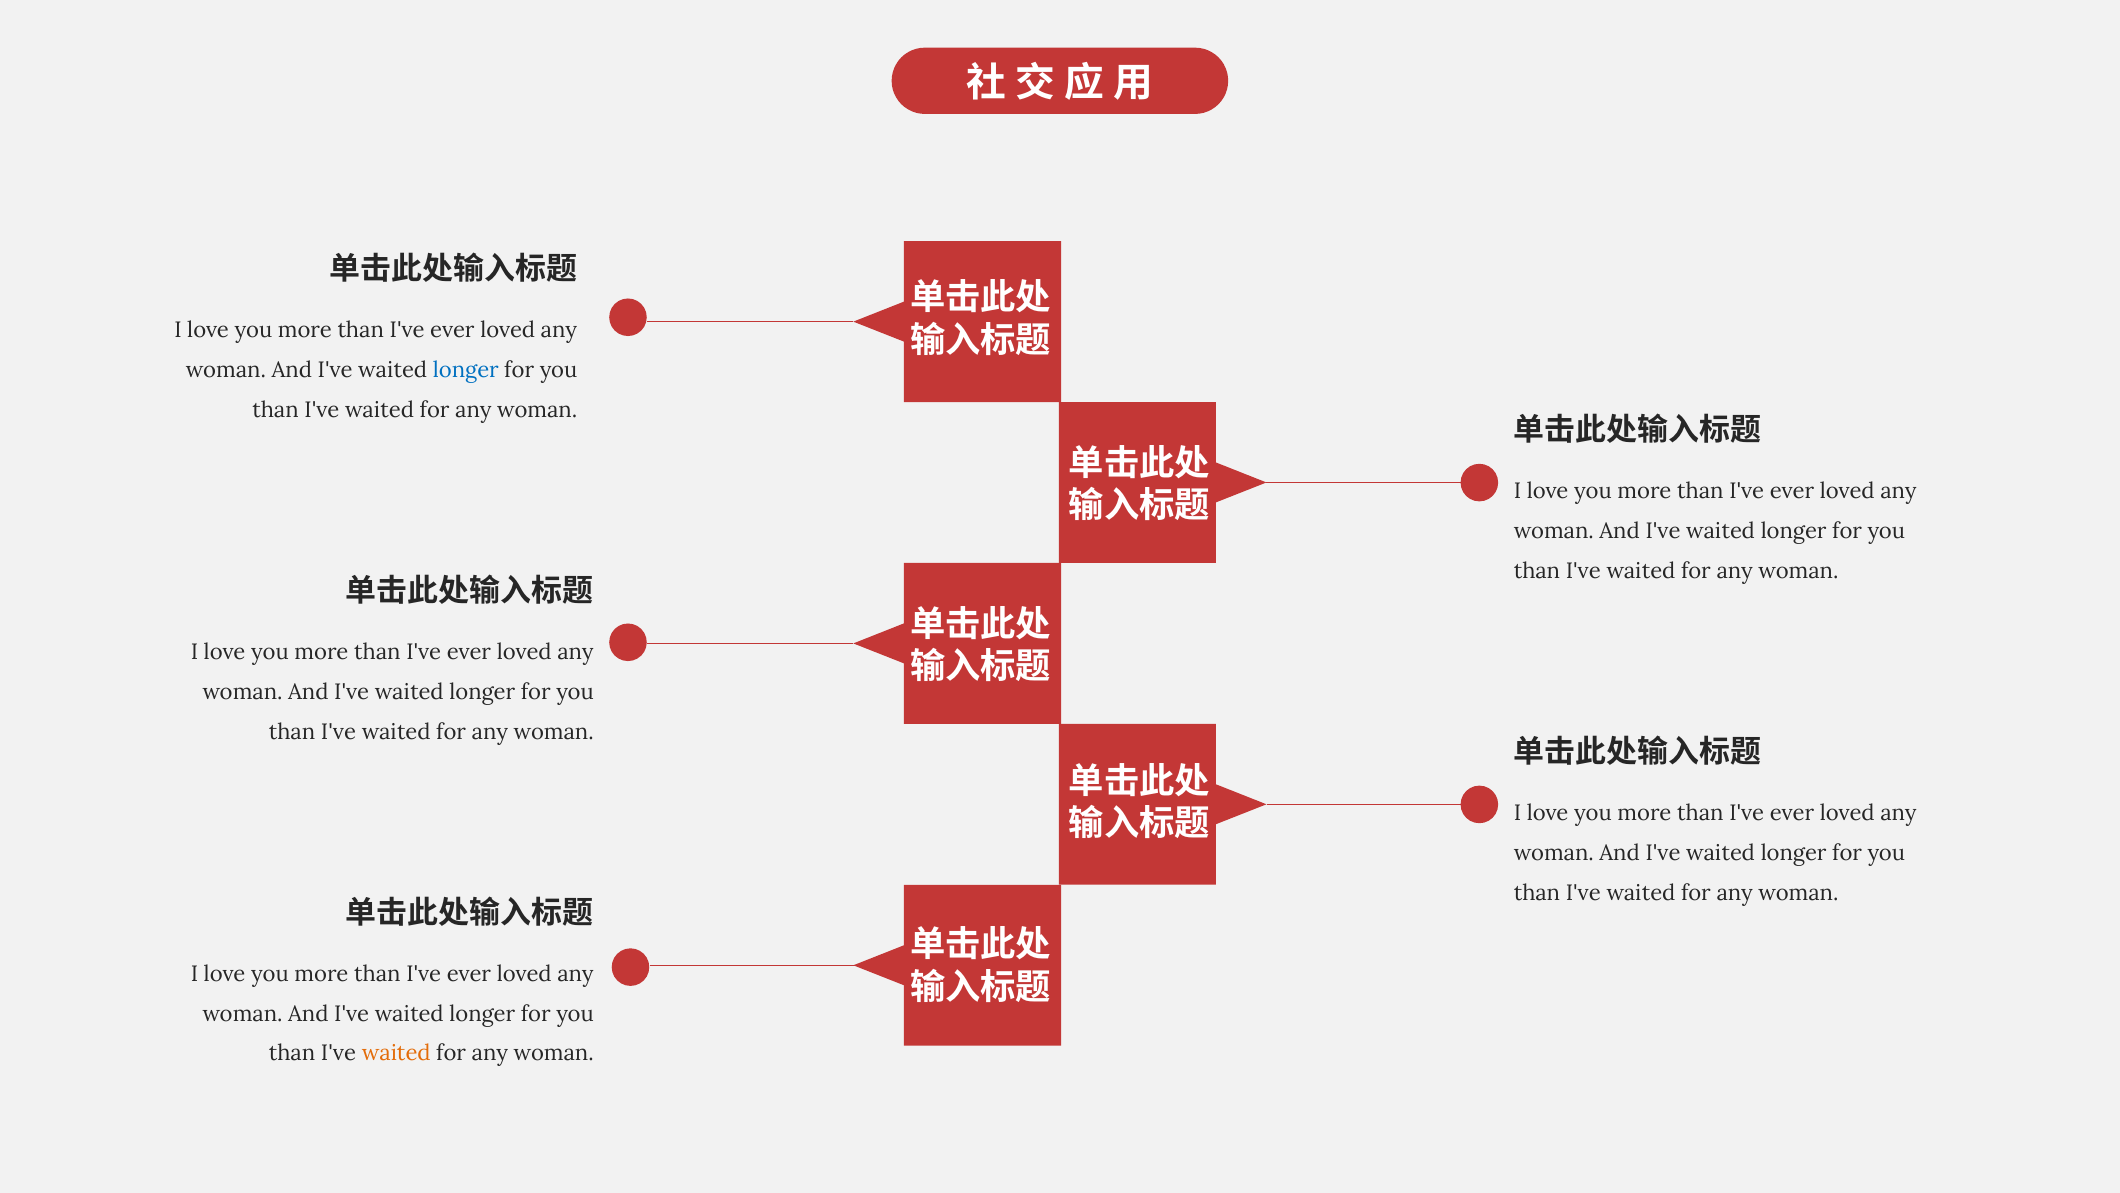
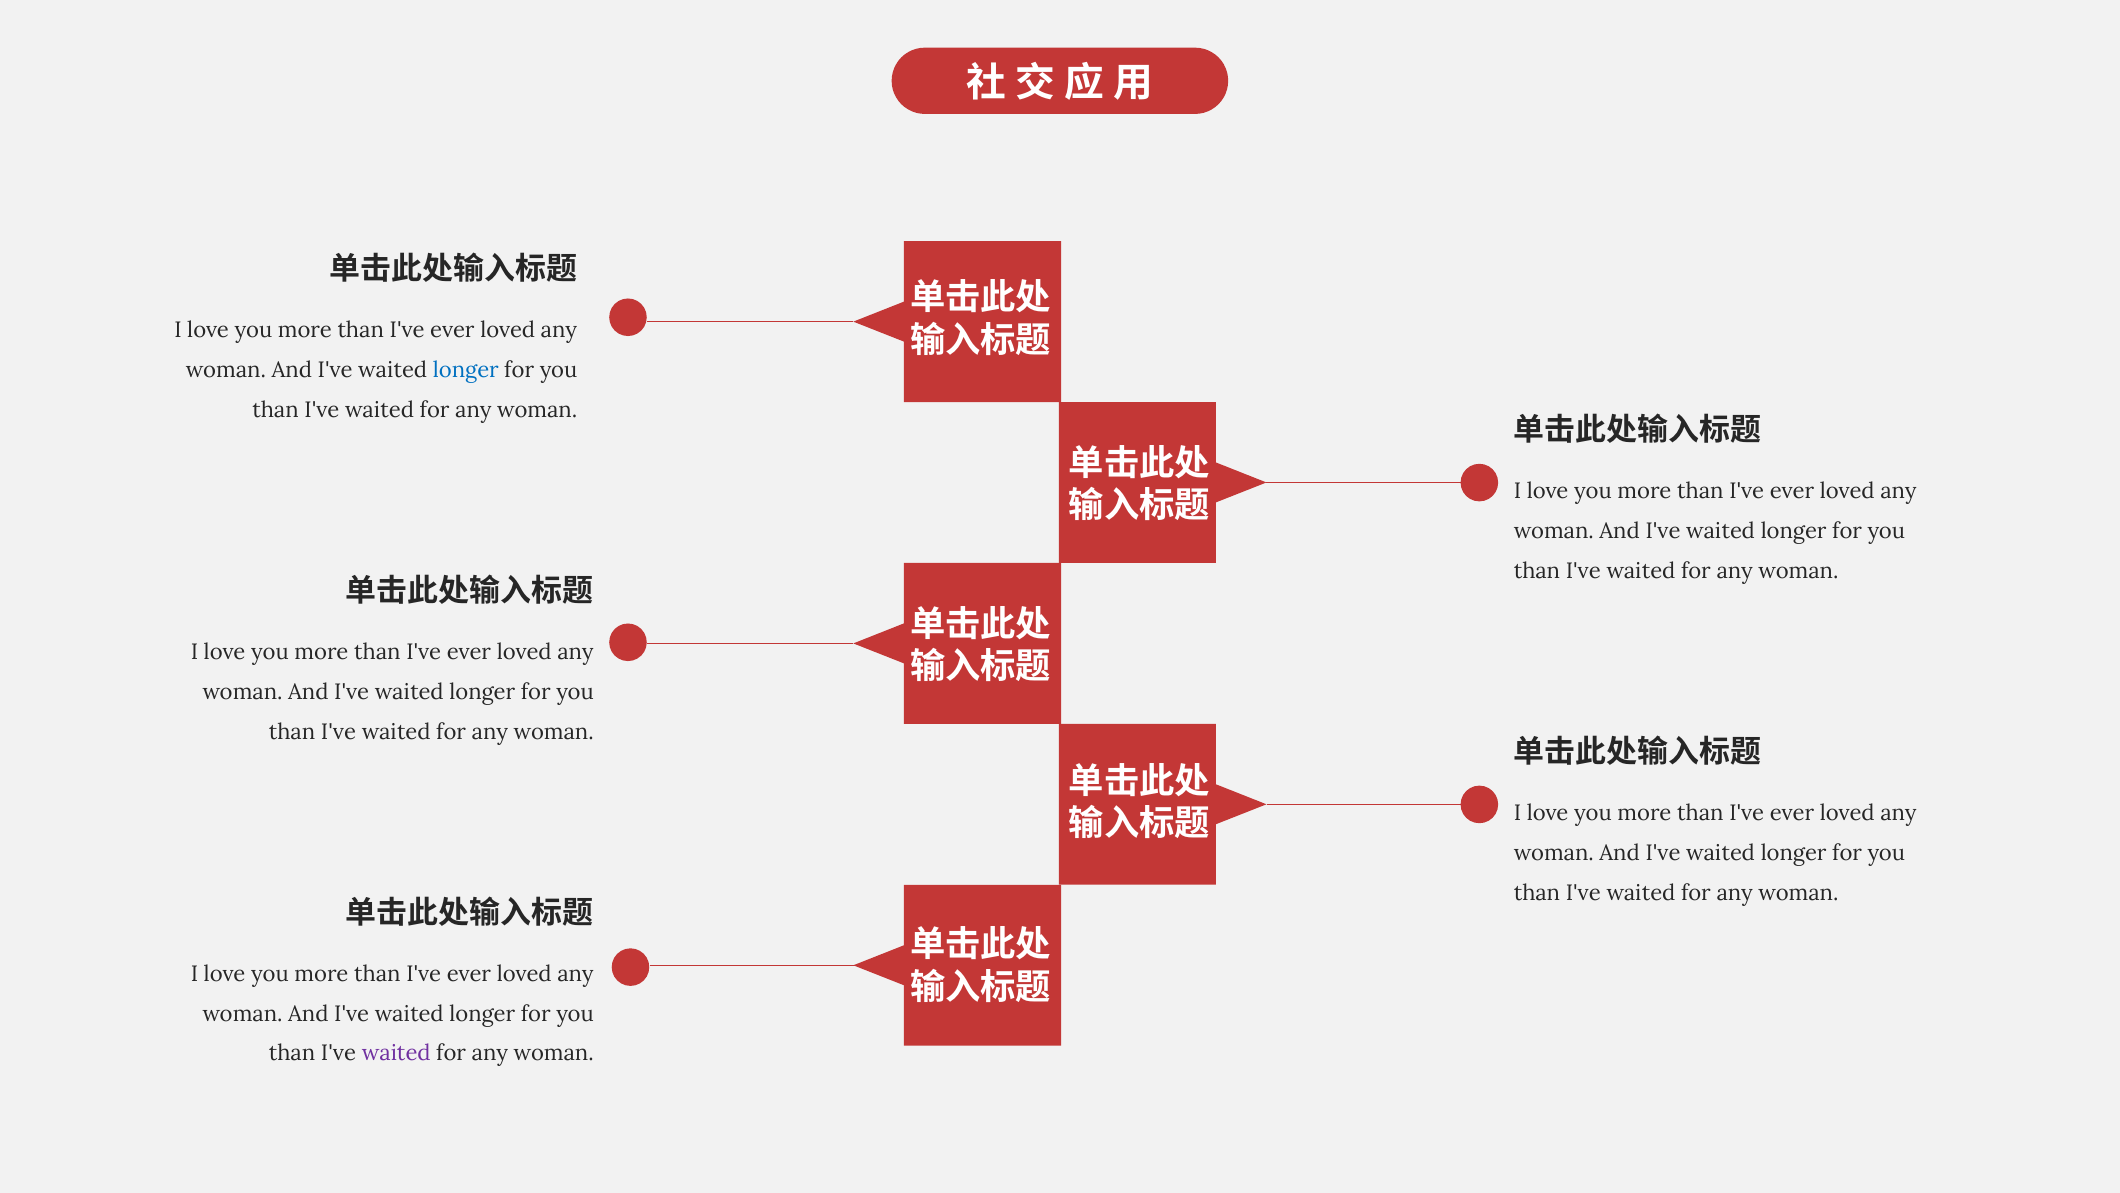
waited at (396, 1053) colour: orange -> purple
